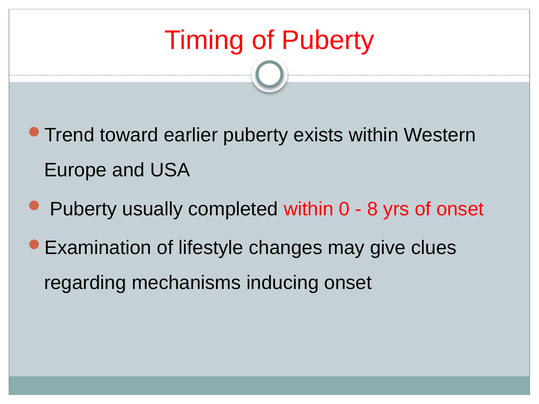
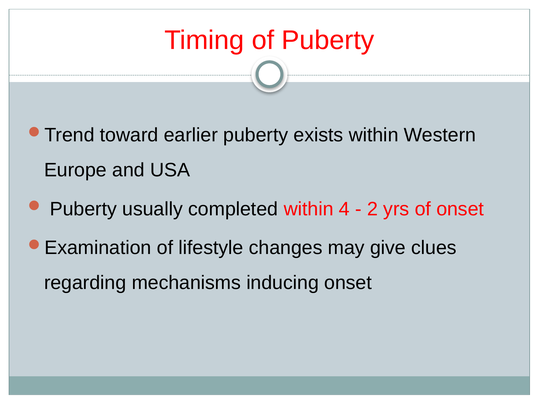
0: 0 -> 4
8: 8 -> 2
